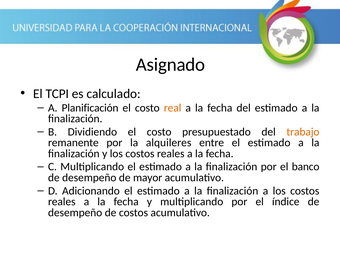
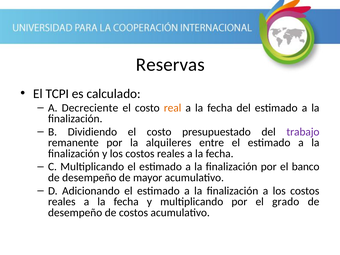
Asignado: Asignado -> Reservas
Planificación: Planificación -> Decreciente
trabajo colour: orange -> purple
índice: índice -> grado
